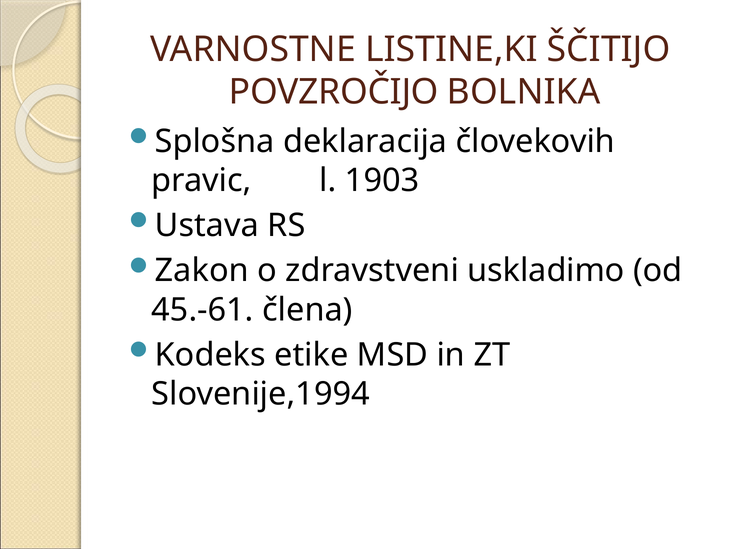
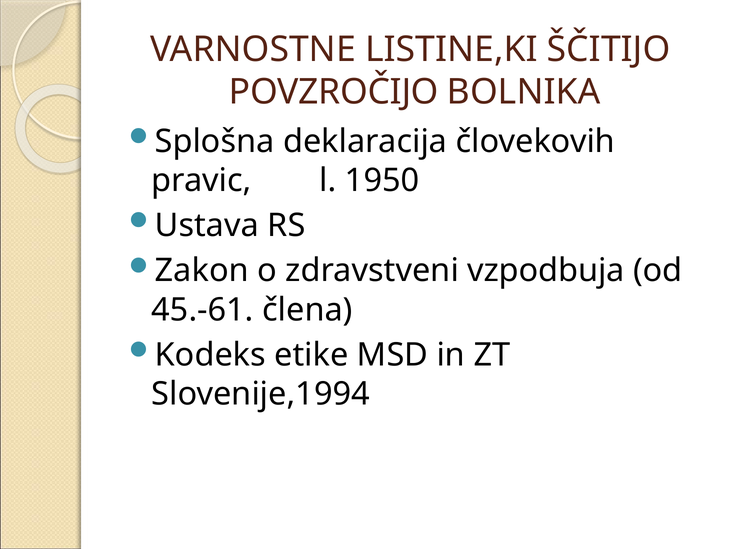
1903: 1903 -> 1950
uskladimo: uskladimo -> vzpodbuja
